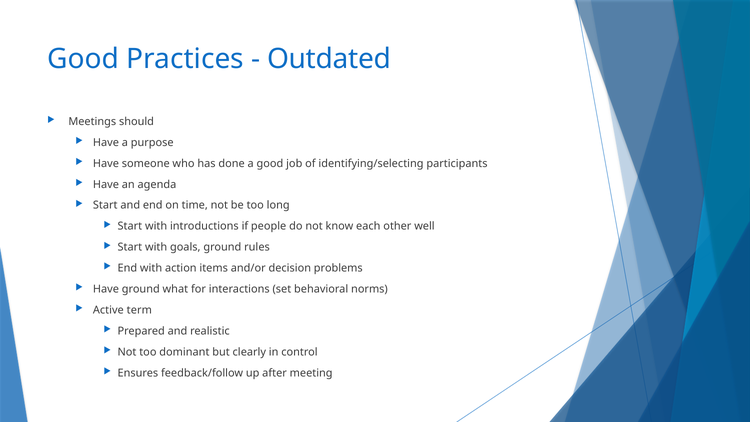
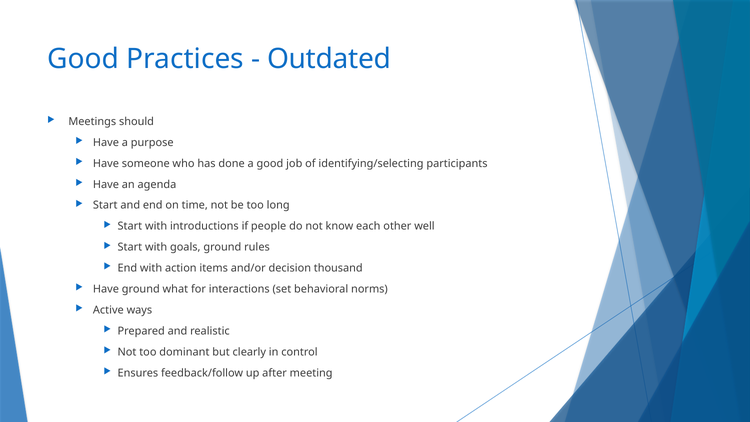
problems: problems -> thousand
term: term -> ways
